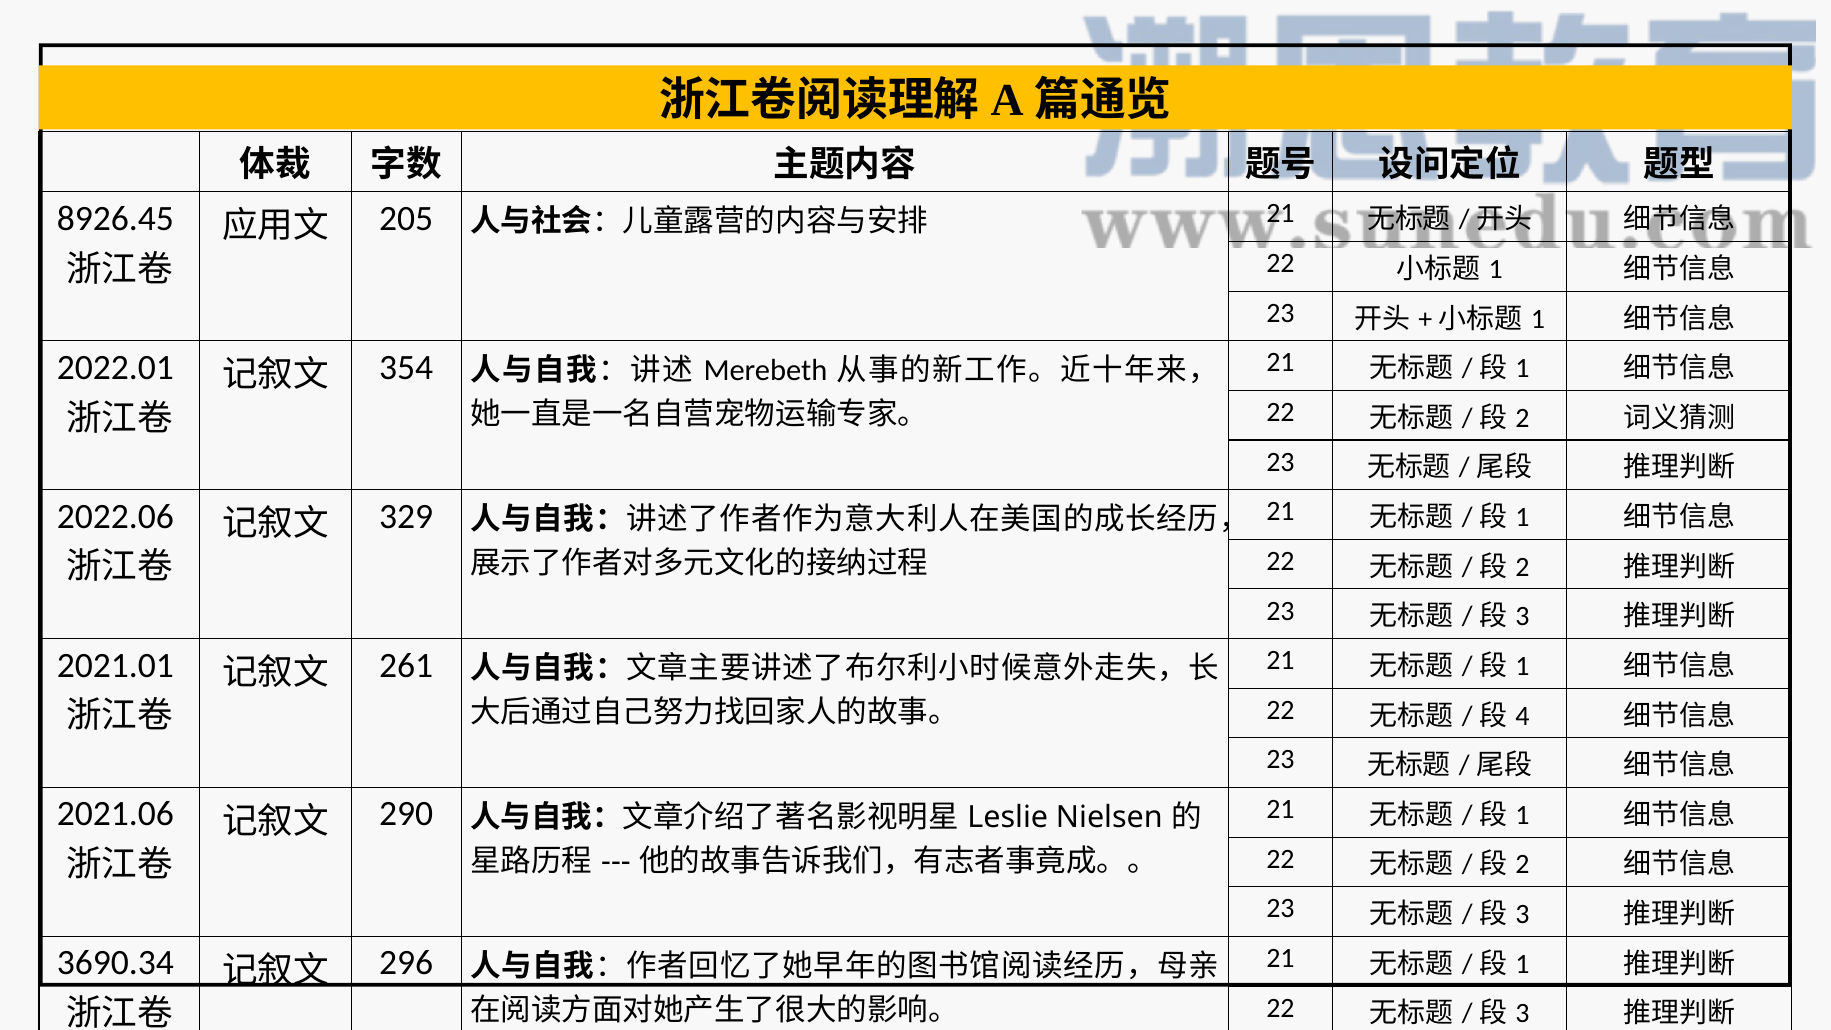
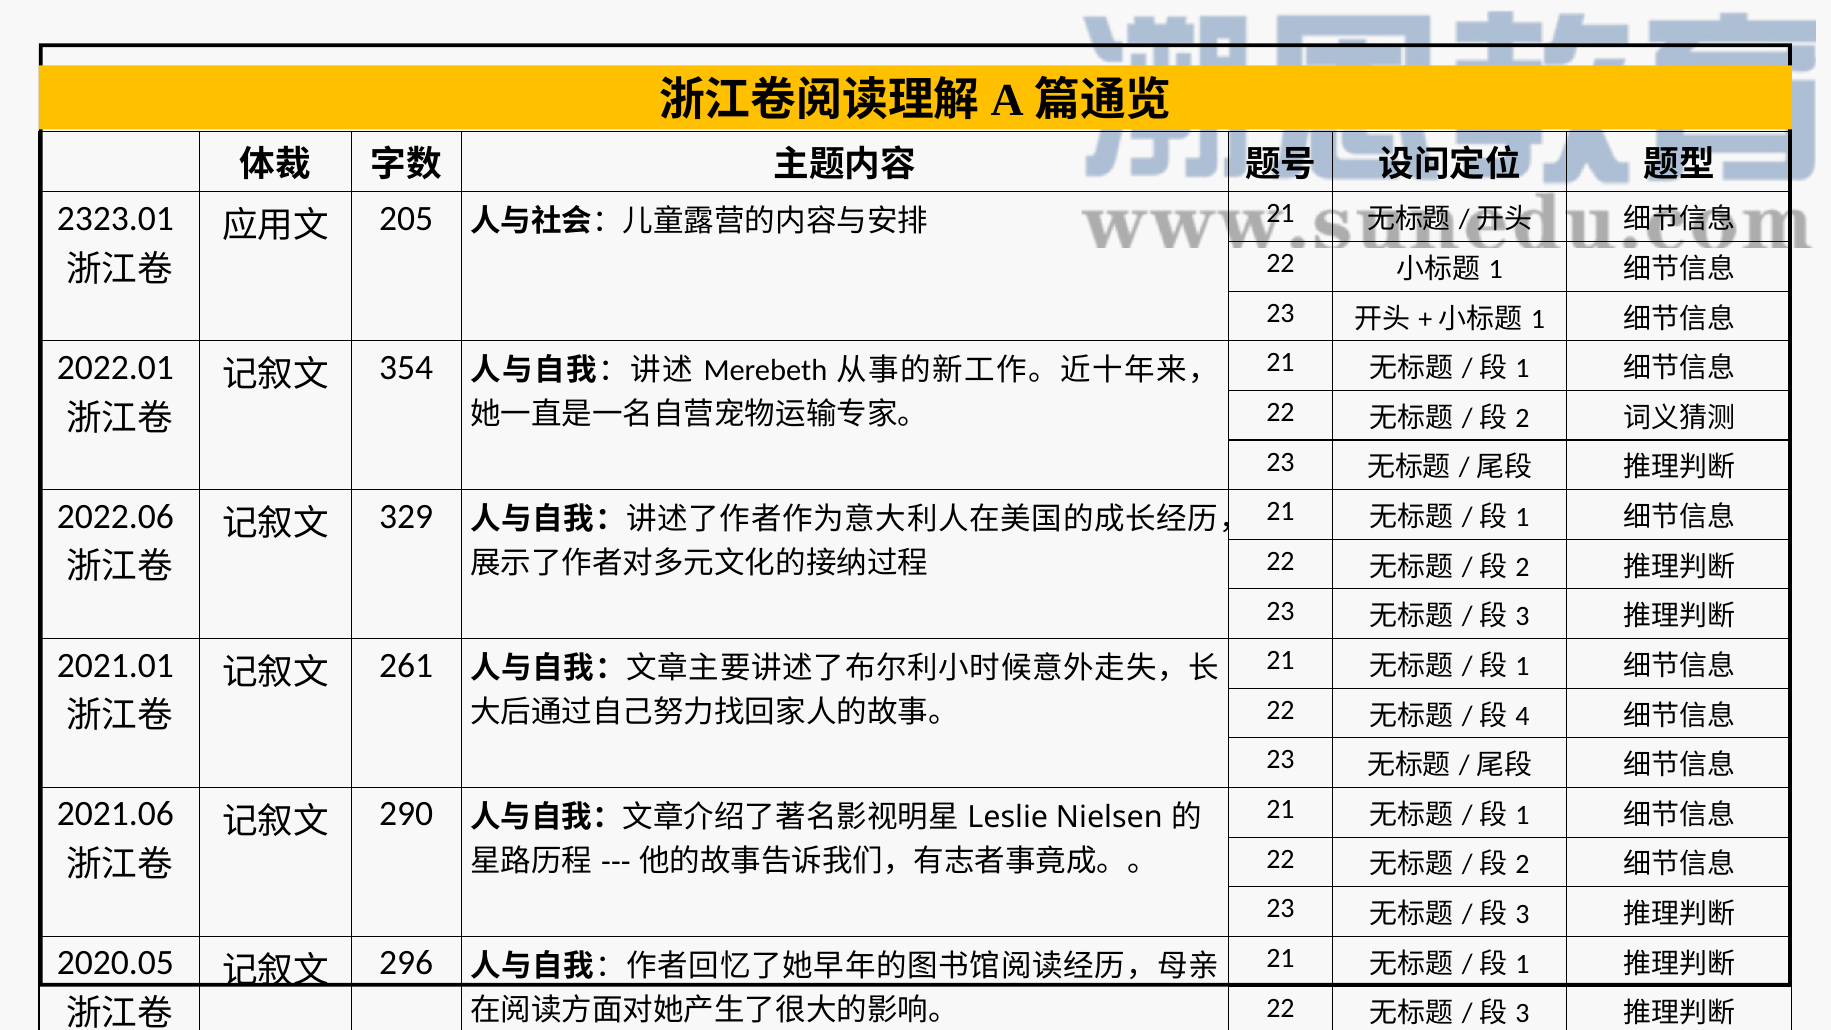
8926.45: 8926.45 -> 2323.01
3690.34: 3690.34 -> 2020.05
